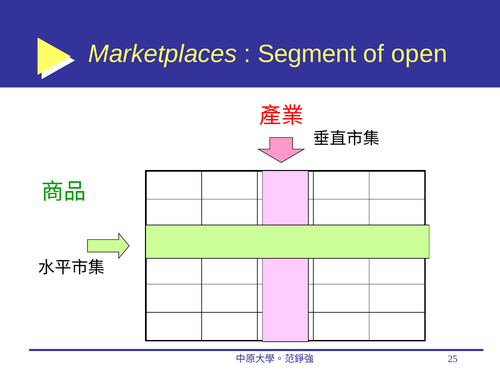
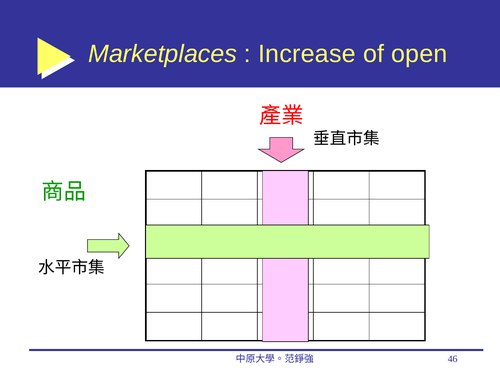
Segment: Segment -> Increase
25: 25 -> 46
